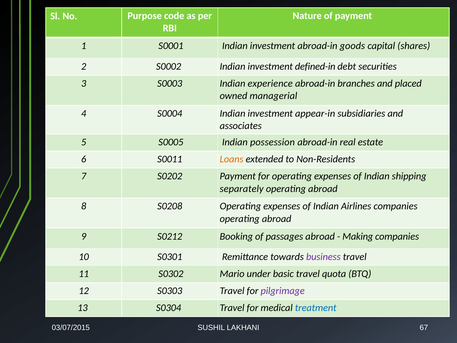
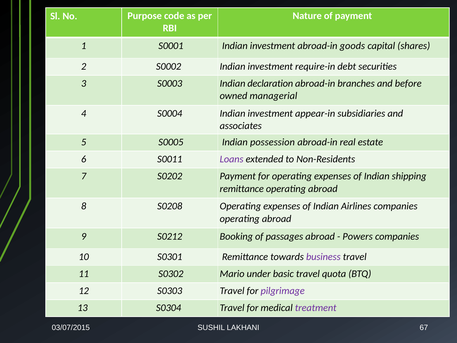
defined-in: defined-in -> require-in
experience: experience -> declaration
placed: placed -> before
Loans colour: orange -> purple
separately at (242, 189): separately -> remittance
Making: Making -> Powers
treatment colour: blue -> purple
